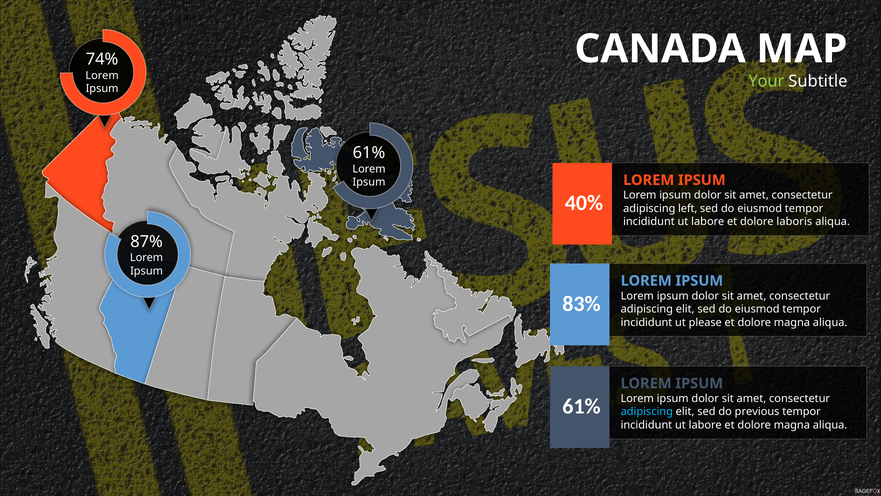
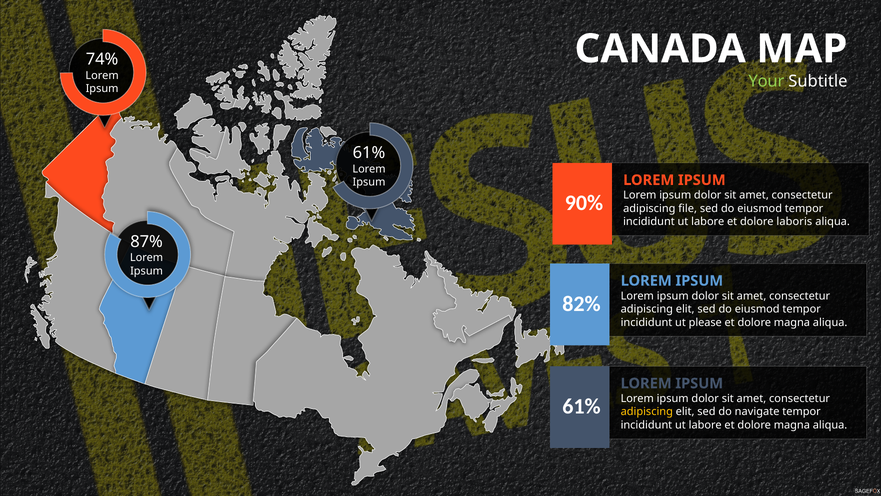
40%: 40% -> 90%
left: left -> file
83%: 83% -> 82%
adipiscing at (647, 411) colour: light blue -> yellow
previous: previous -> navigate
